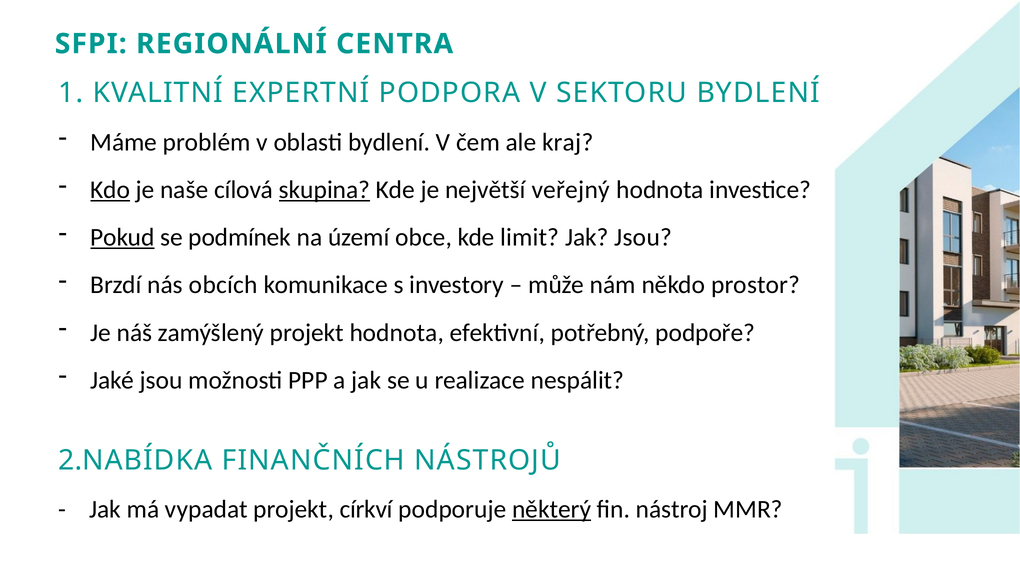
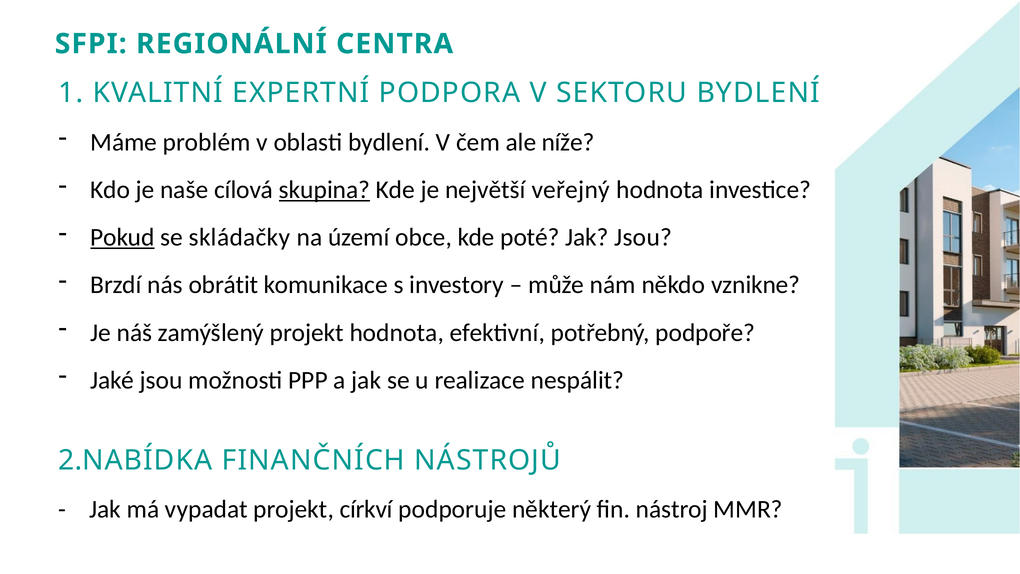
kraj: kraj -> níže
Kdo underline: present -> none
podmínek: podmínek -> skládačky
limit: limit -> poté
obcích: obcích -> obrátit
prostor: prostor -> vznikne
některý underline: present -> none
